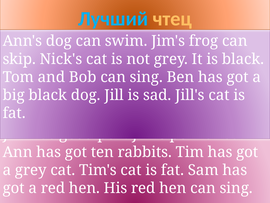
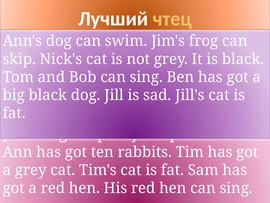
Лучший colour: light blue -> white
